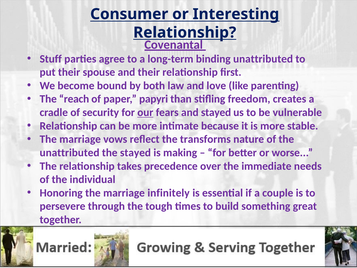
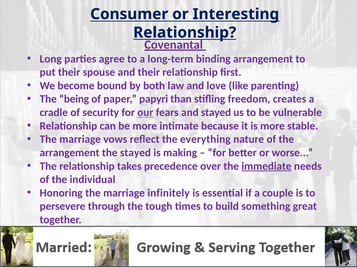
Stuff: Stuff -> Long
binding unattributed: unattributed -> arrangement
reach: reach -> being
transforms: transforms -> everything
unattributed at (70, 153): unattributed -> arrangement
immediate underline: none -> present
